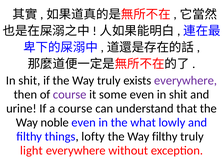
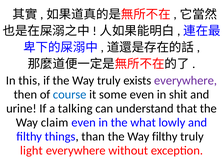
shit at (29, 81): shit -> this
course at (70, 95) colour: purple -> blue
a course: course -> talking
noble: noble -> claim
lofty: lofty -> than
